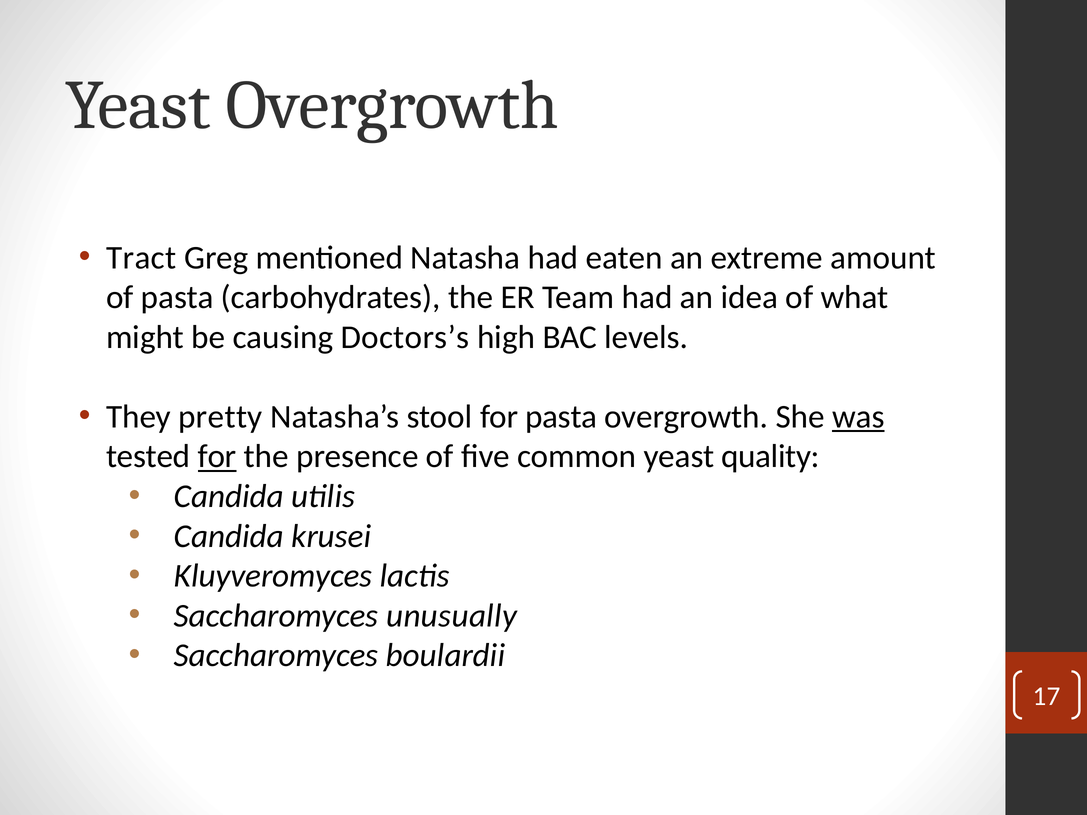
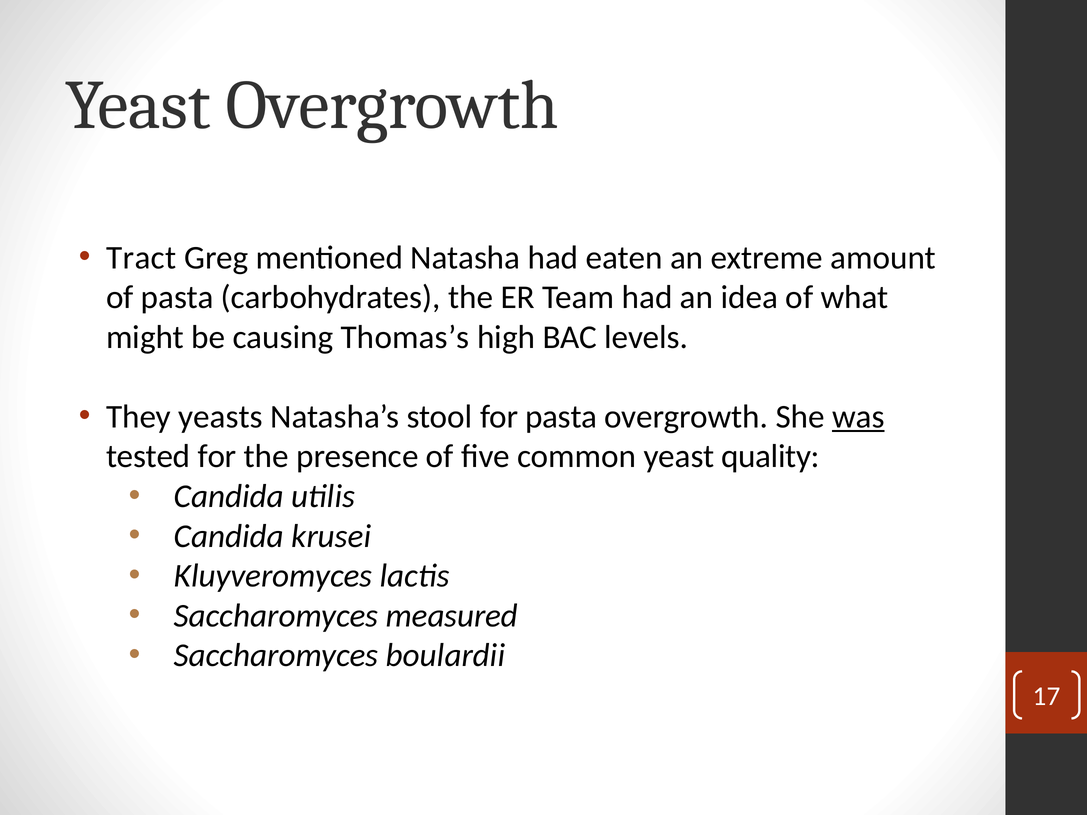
Doctors’s: Doctors’s -> Thomas’s
pretty: pretty -> yeasts
for at (217, 457) underline: present -> none
unusually: unusually -> measured
